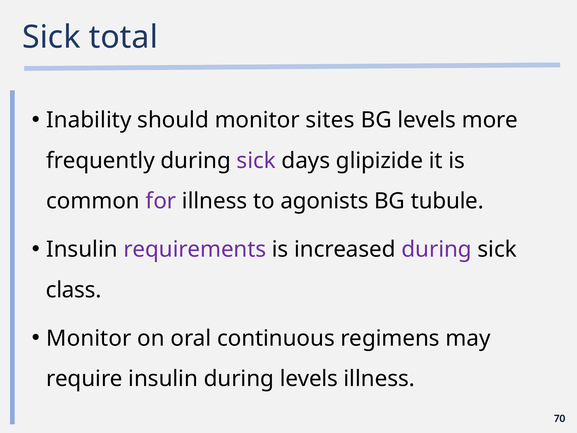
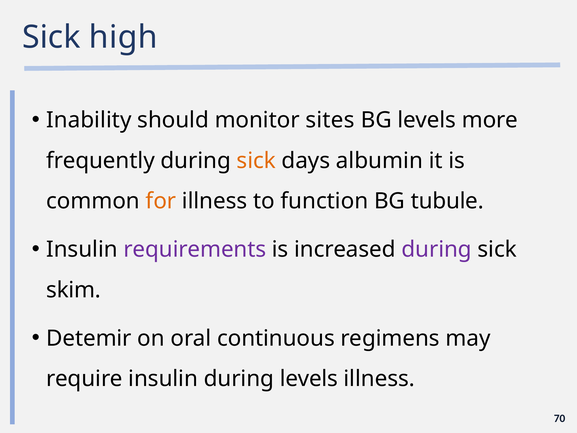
total: total -> high
sick at (256, 161) colour: purple -> orange
glipizide: glipizide -> albumin
for colour: purple -> orange
agonists: agonists -> function
class: class -> skim
Monitor at (89, 338): Monitor -> Detemir
